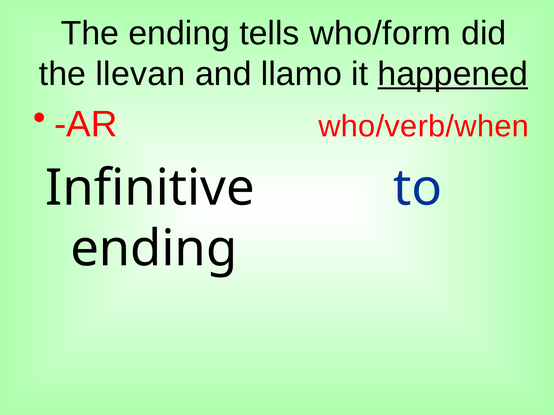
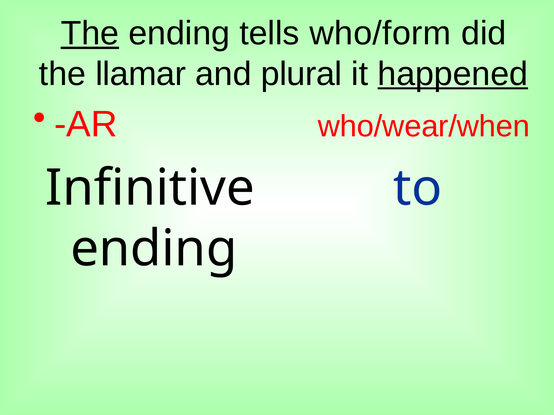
The at (90, 33) underline: none -> present
llevan: llevan -> llamar
llamo: llamo -> plural
who/verb/when: who/verb/when -> who/wear/when
